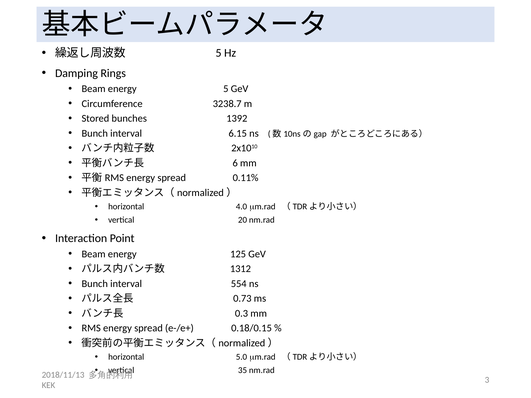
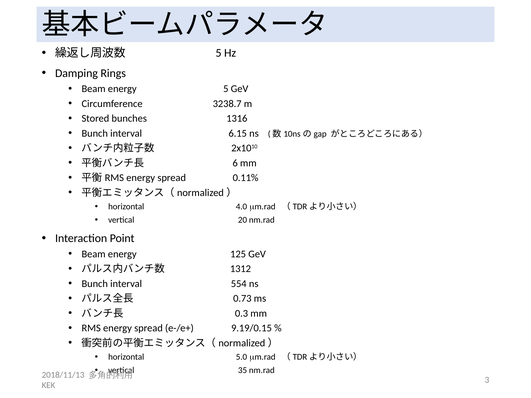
1392: 1392 -> 1316
0.18/0.15: 0.18/0.15 -> 9.19/0.15
